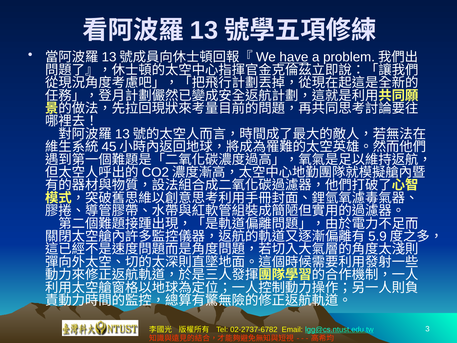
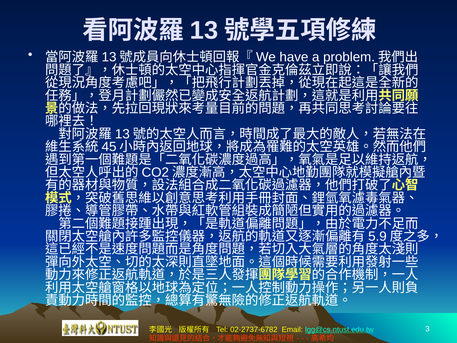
have underline: present -> none
